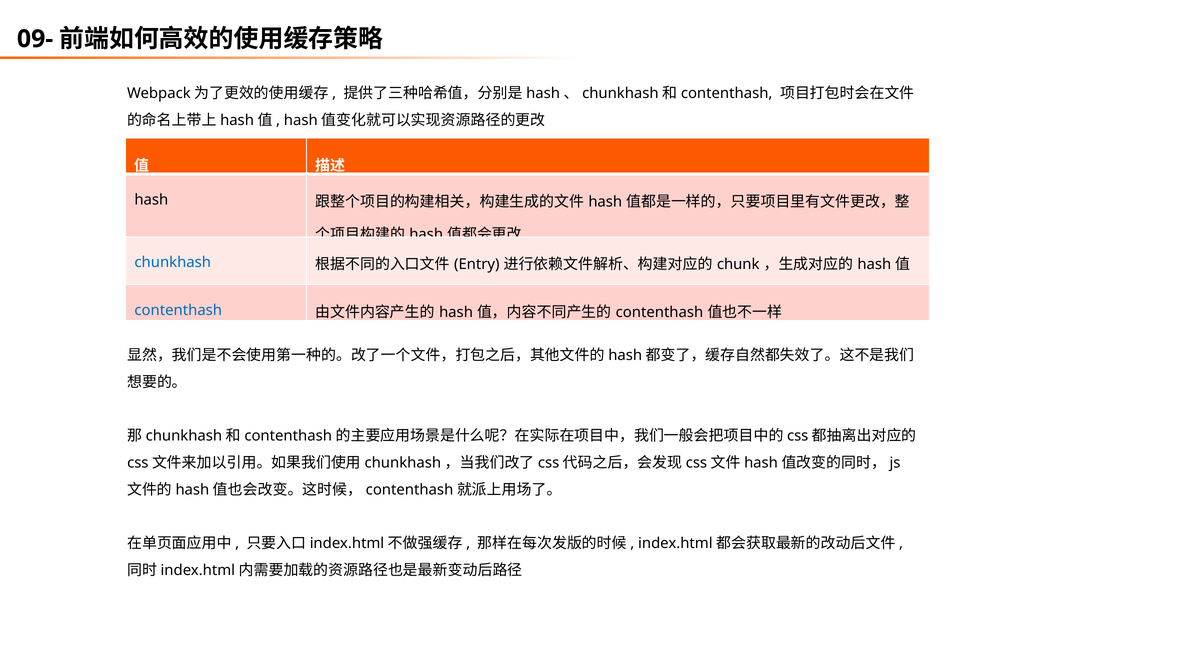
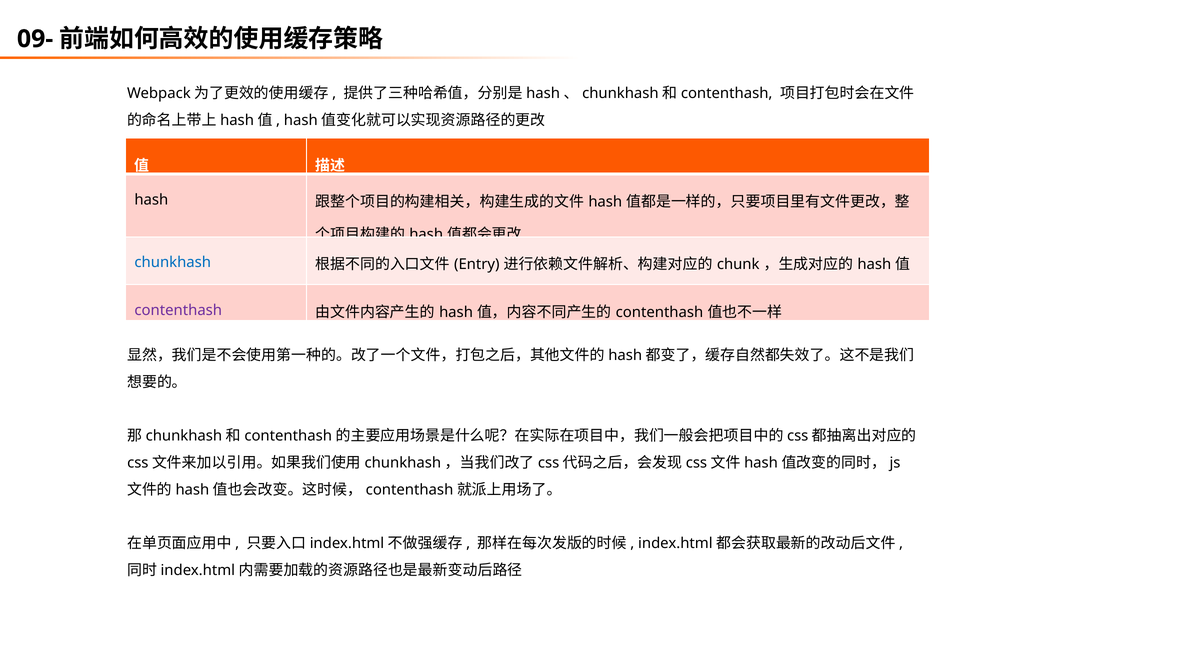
contenthash at (178, 310) colour: blue -> purple
